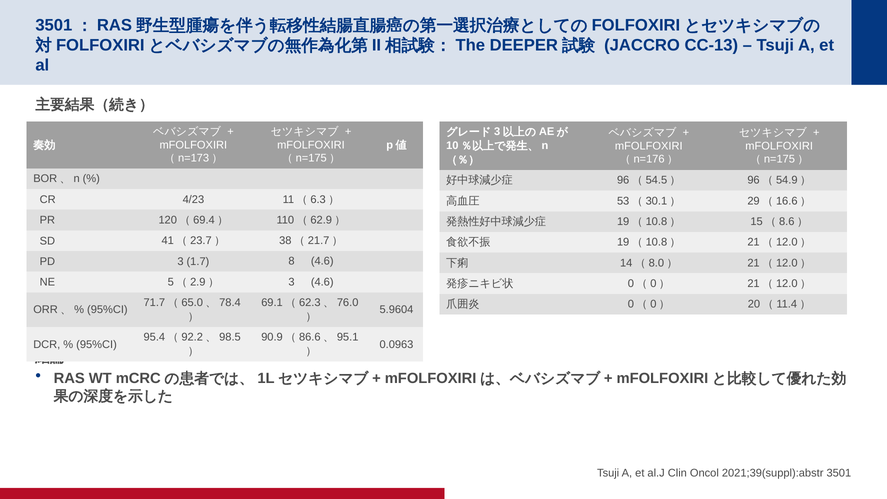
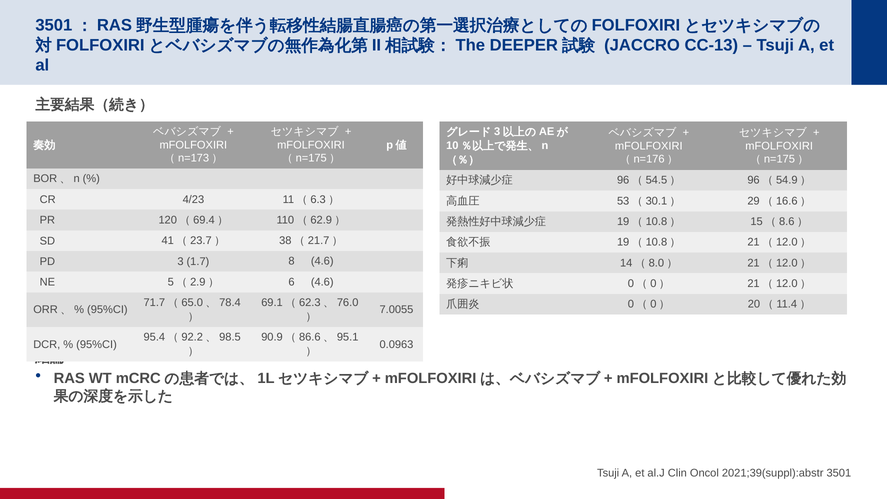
3 at (292, 282): 3 -> 6
5.9604: 5.9604 -> 7.0055
